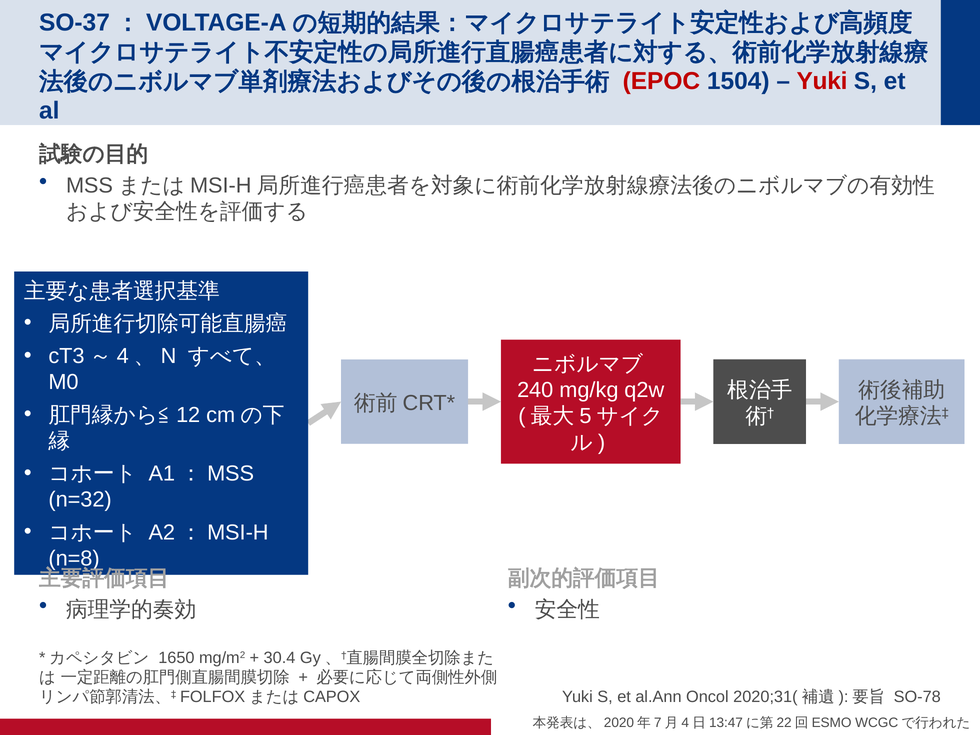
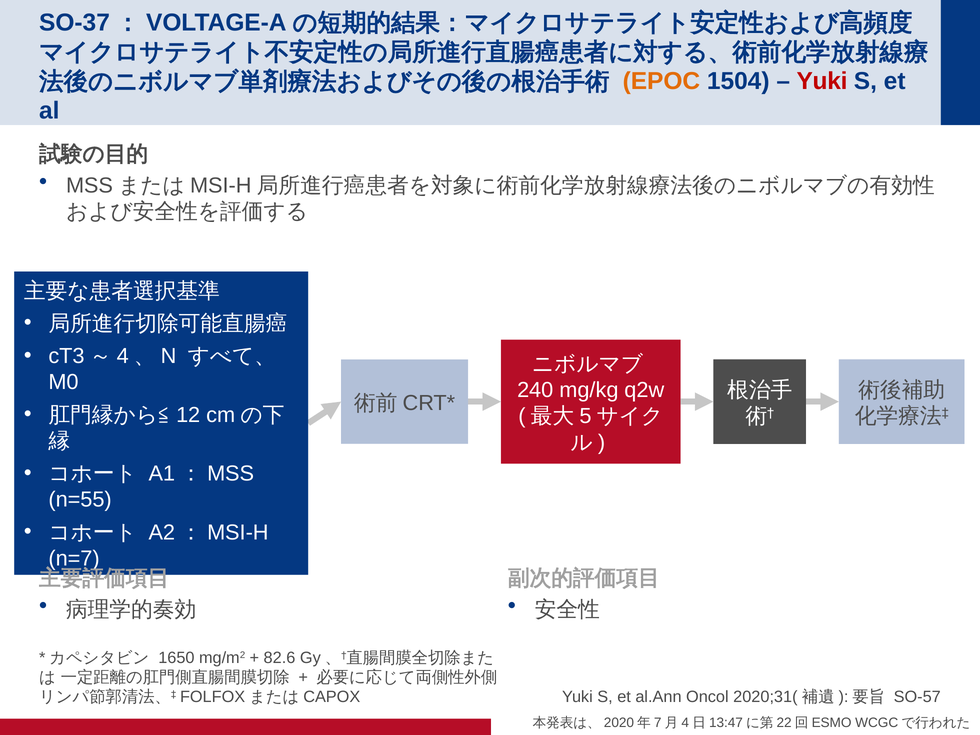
EPOC colour: red -> orange
n=32: n=32 -> n=55
n=8: n=8 -> n=7
30.4: 30.4 -> 82.6
SO-78: SO-78 -> SO-57
